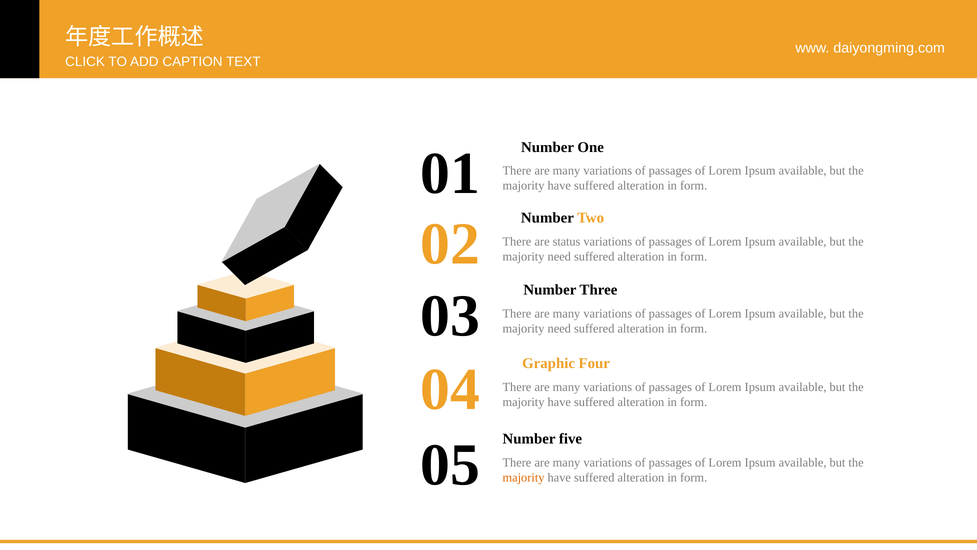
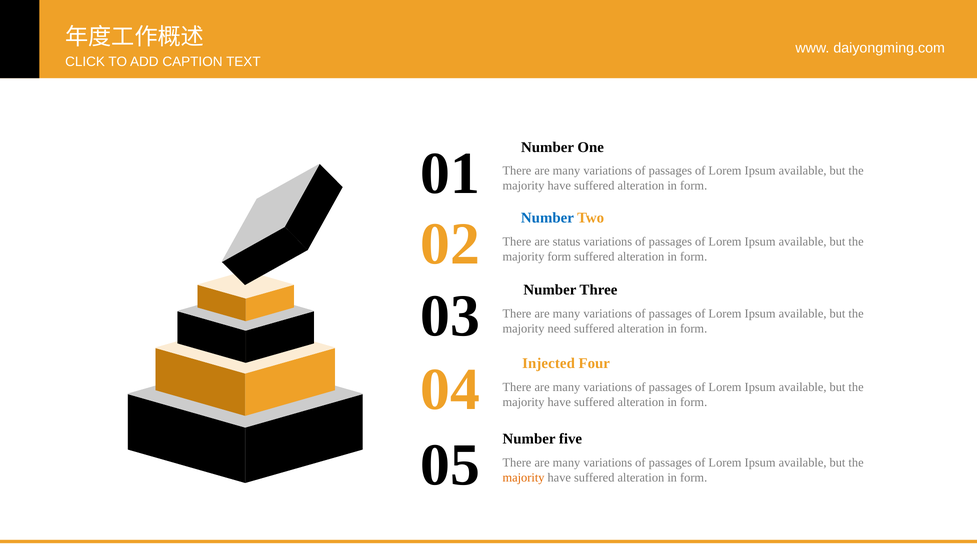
Number at (547, 218) colour: black -> blue
need at (559, 256): need -> form
Graphic: Graphic -> Injected
